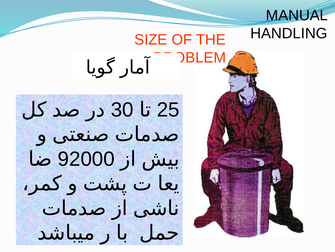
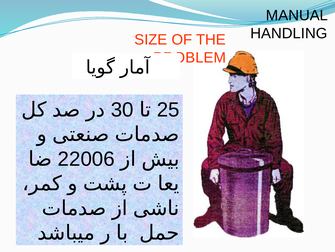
92000: 92000 -> 22006
